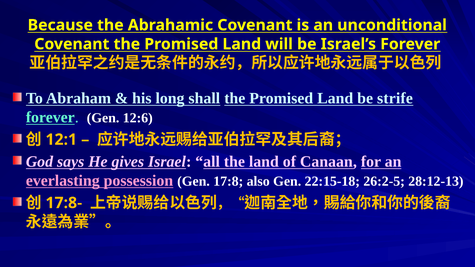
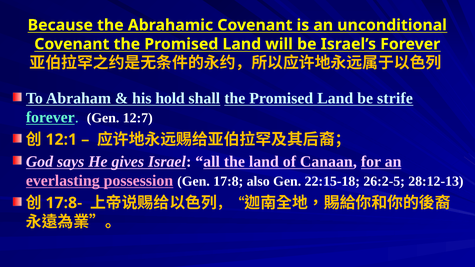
long: long -> hold
12:6: 12:6 -> 12:7
